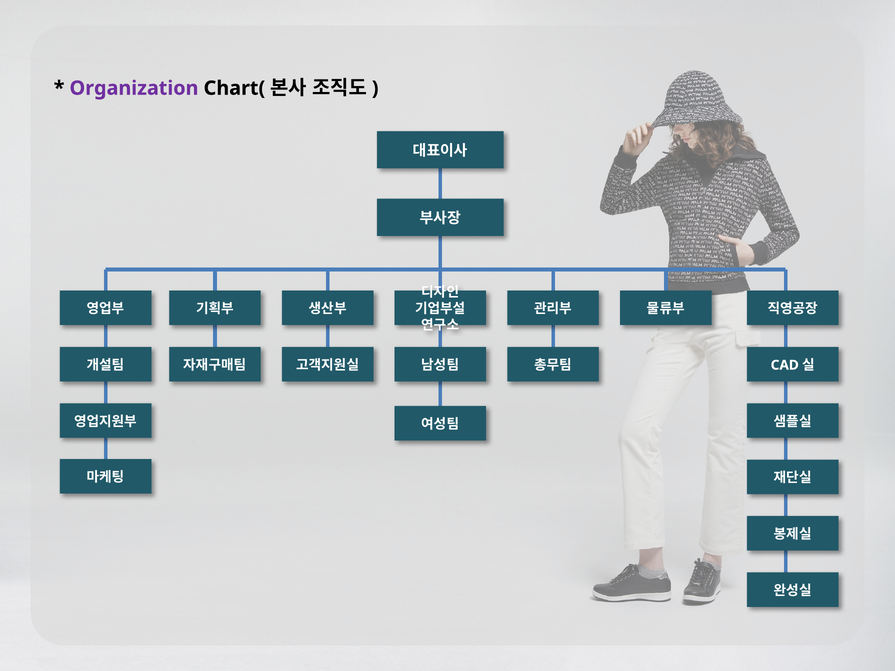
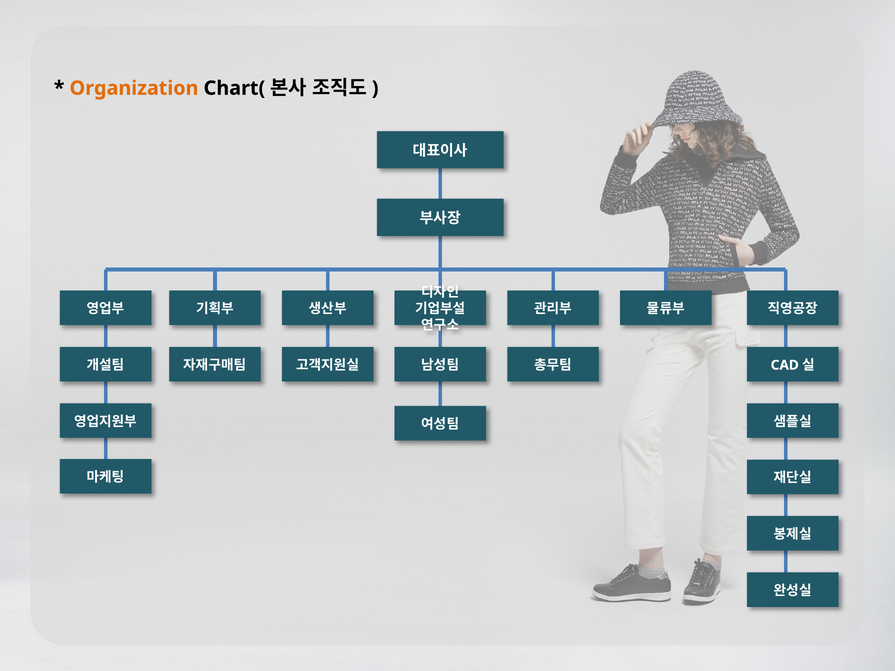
Organization colour: purple -> orange
